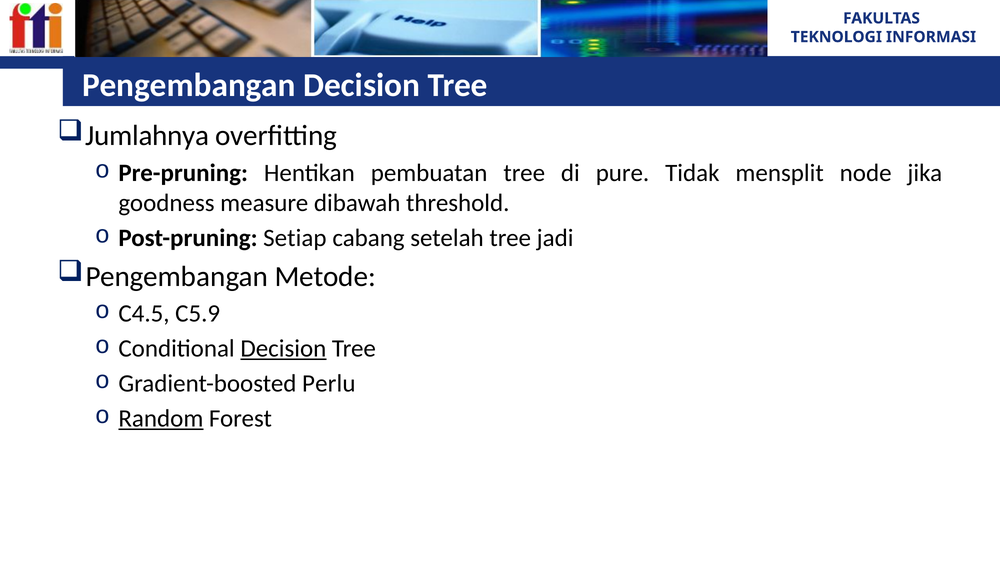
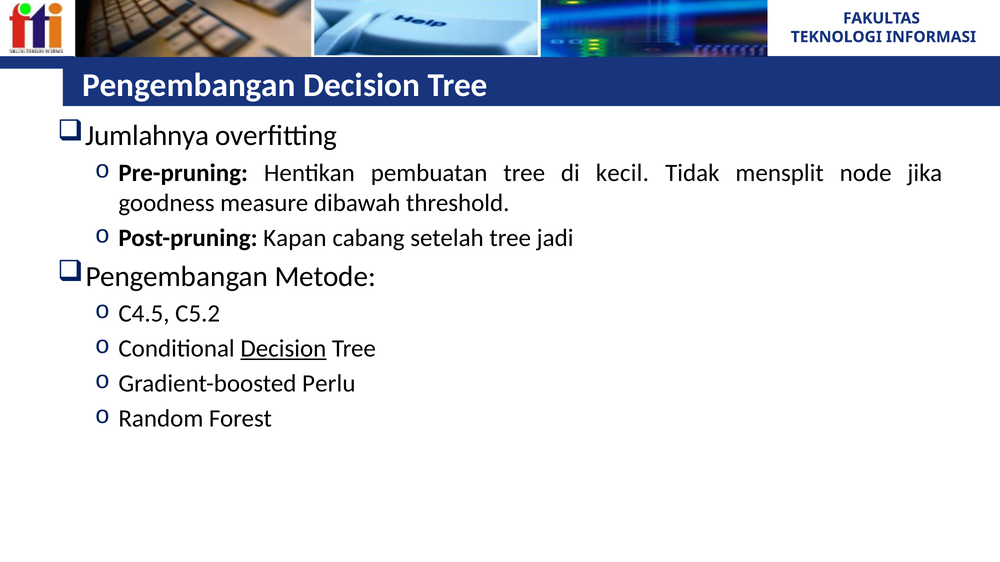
pure: pure -> kecil
Setiap: Setiap -> Kapan
C5.9: C5.9 -> C5.2
Random underline: present -> none
